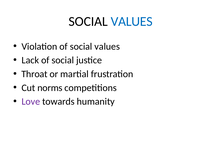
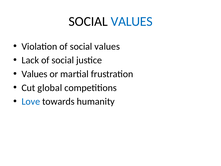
Throat at (34, 74): Throat -> Values
norms: norms -> global
Love colour: purple -> blue
